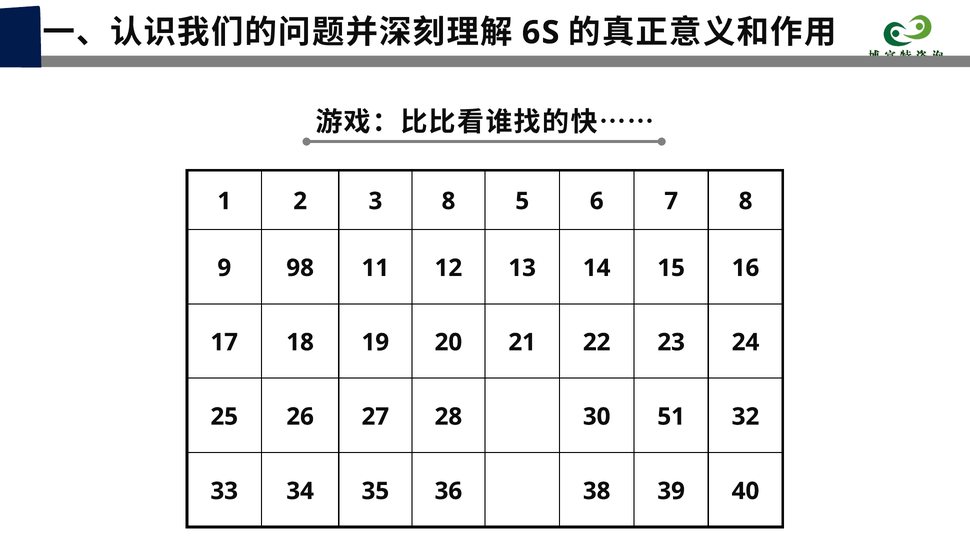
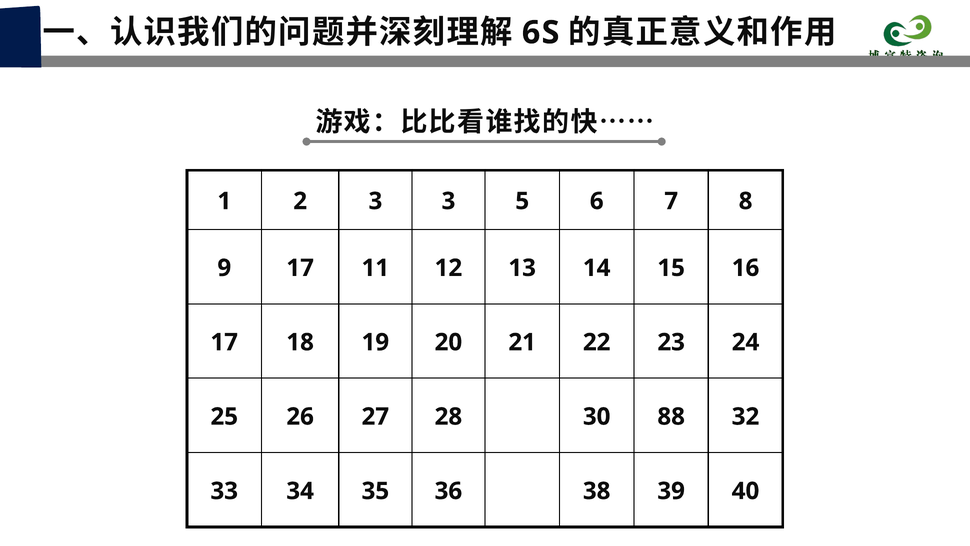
3 8: 8 -> 3
9 98: 98 -> 17
51: 51 -> 88
